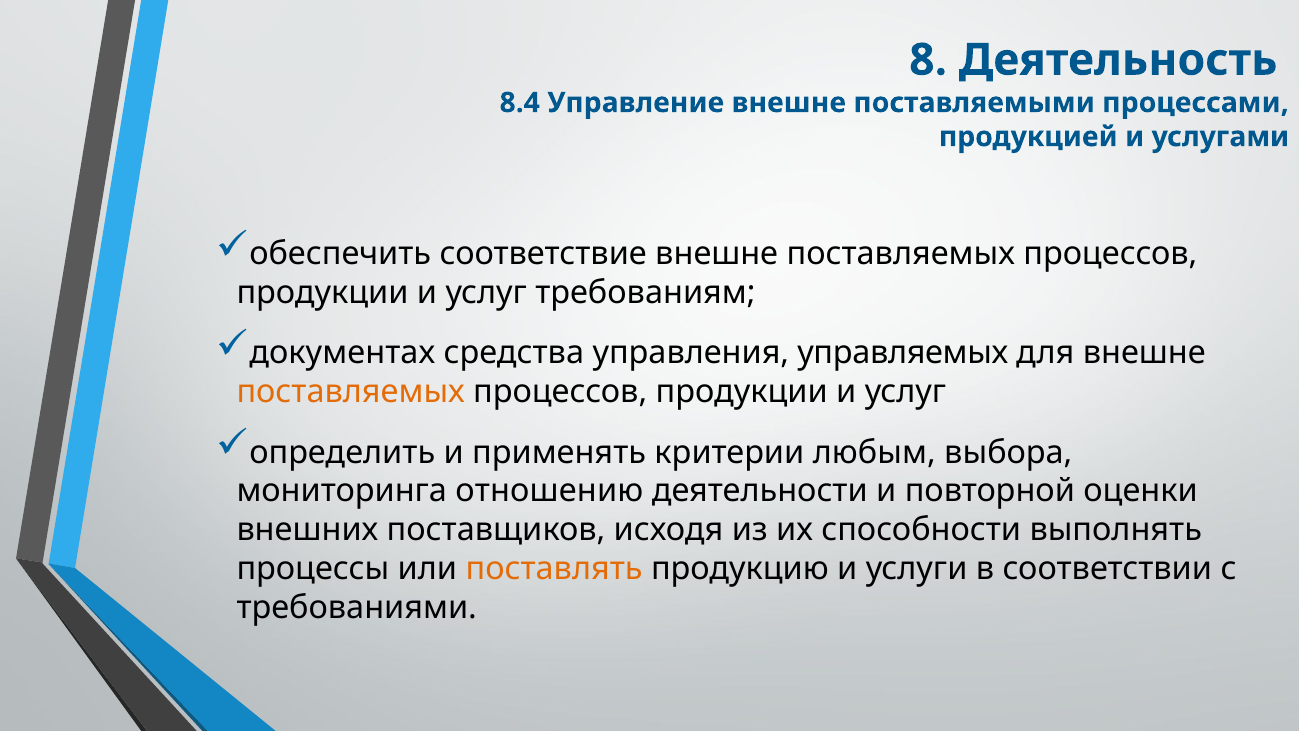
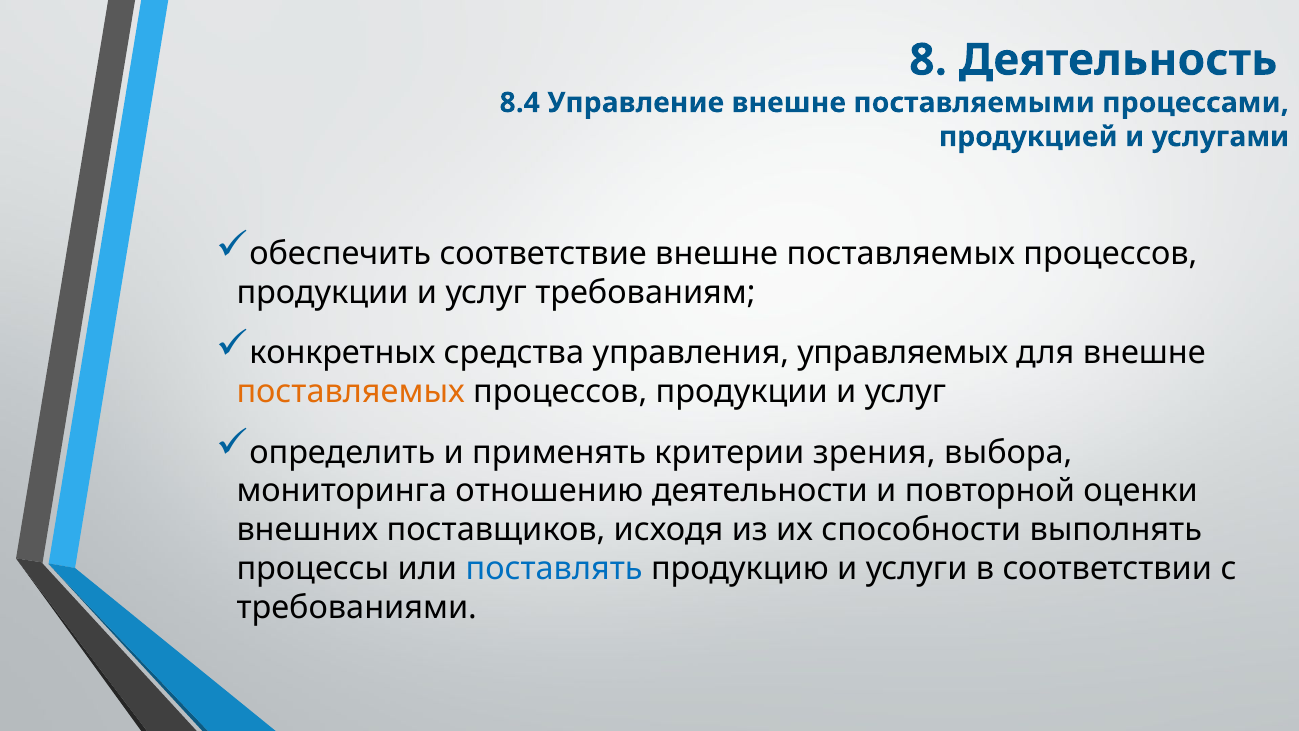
документах: документах -> конкретных
любым: любым -> зрения
поставлять colour: orange -> blue
